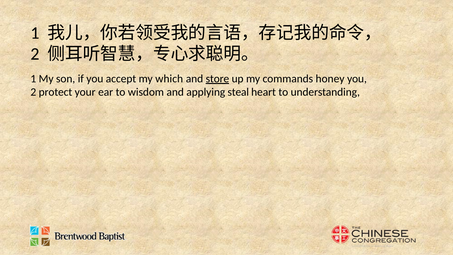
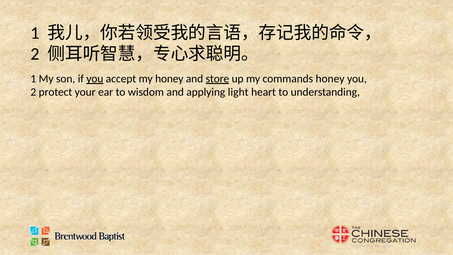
you at (95, 79) underline: none -> present
my which: which -> honey
steal: steal -> light
